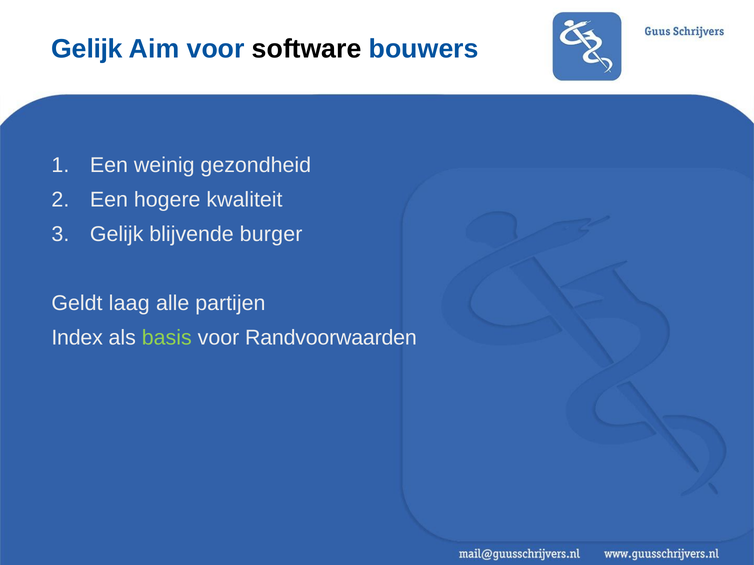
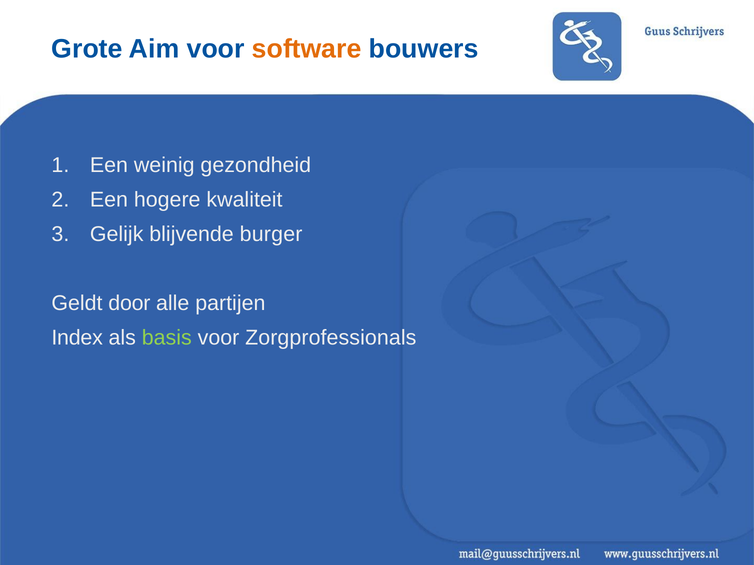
Gelijk at (87, 49): Gelijk -> Grote
software colour: black -> orange
laag: laag -> door
Randvoorwaarden: Randvoorwaarden -> Zorgprofessionals
